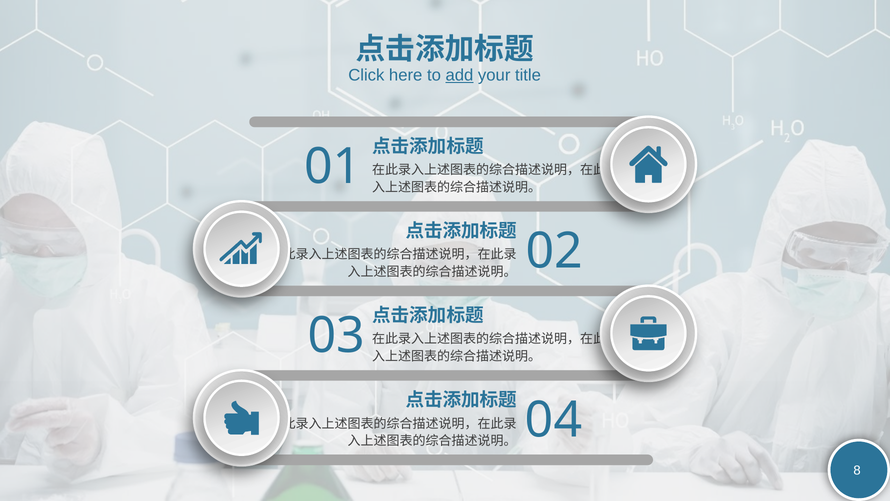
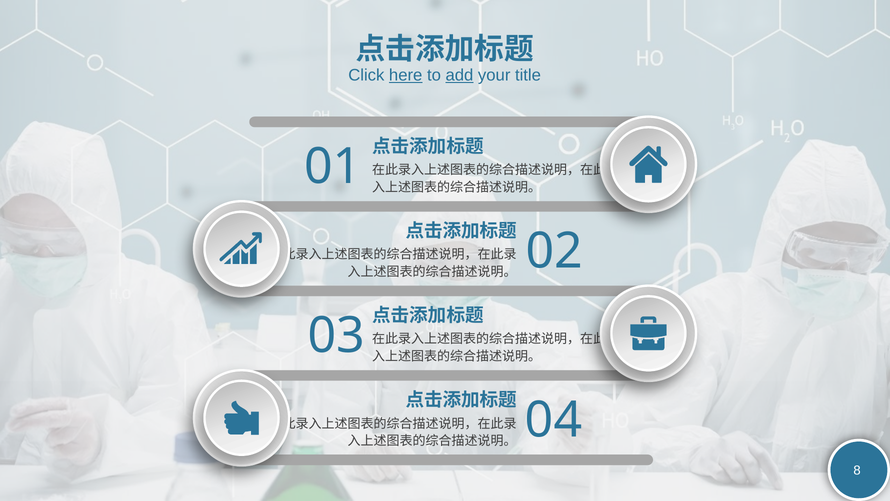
here underline: none -> present
